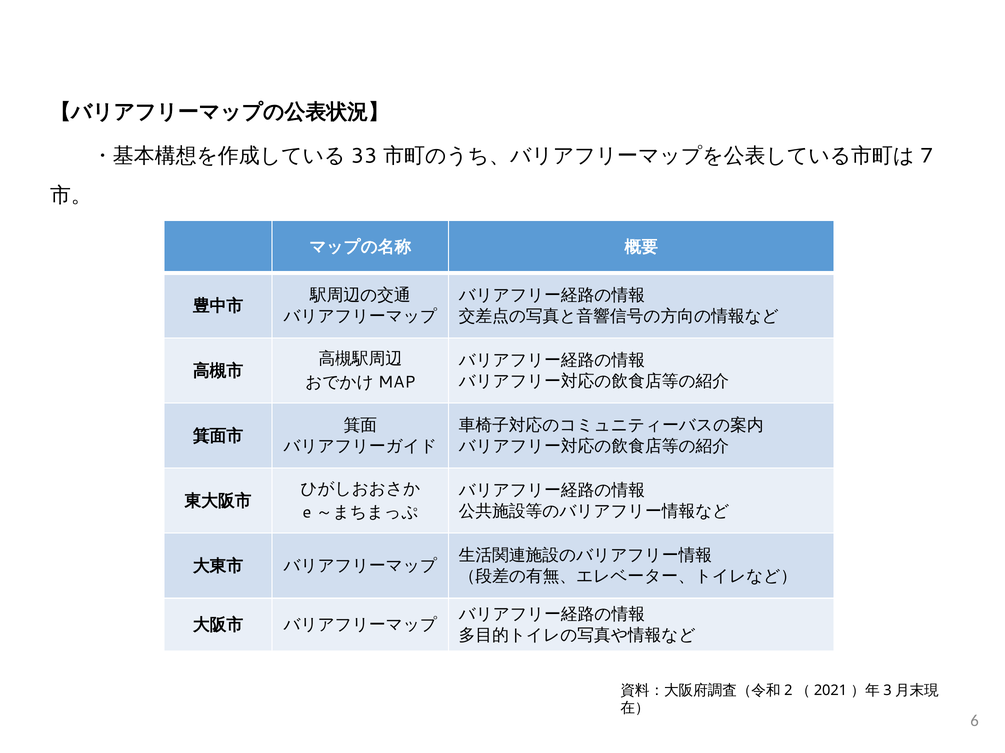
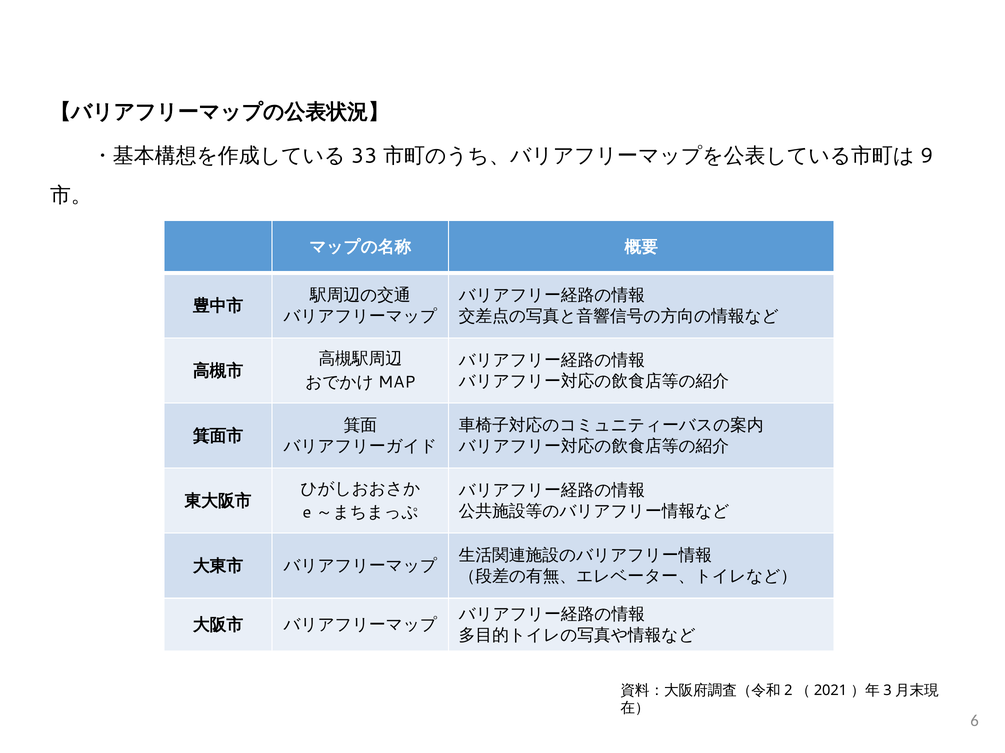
7: 7 -> 9
